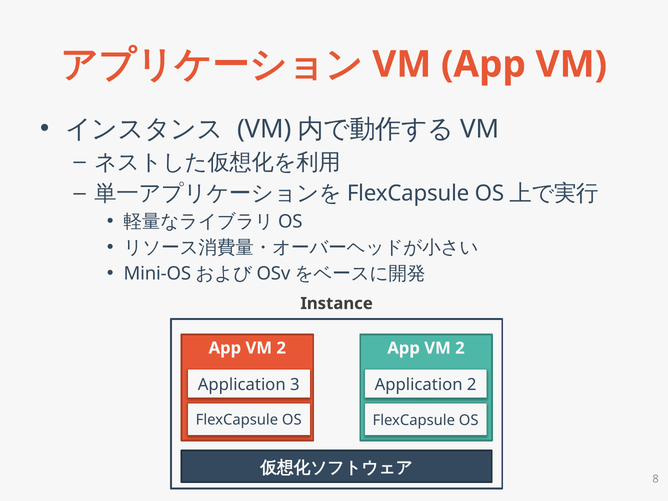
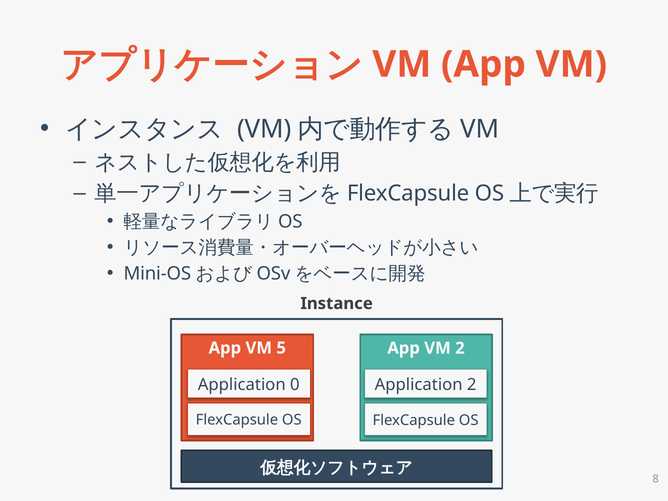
2 at (281, 348): 2 -> 5
3: 3 -> 0
